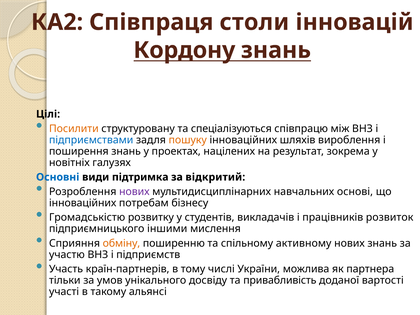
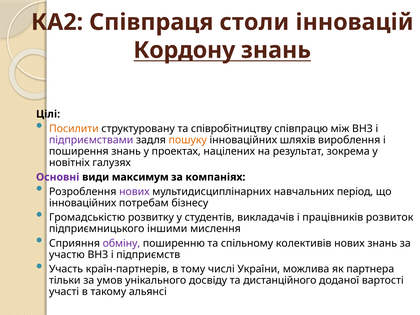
спеціалізуються: спеціалізуються -> співробітництву
підприємствами colour: blue -> purple
Основні colour: blue -> purple
підтримка: підтримка -> максимум
відкритий: відкритий -> компаніях
основі: основі -> період
обміну colour: orange -> purple
активному: активному -> колективів
привабливість: привабливість -> дистанційного
